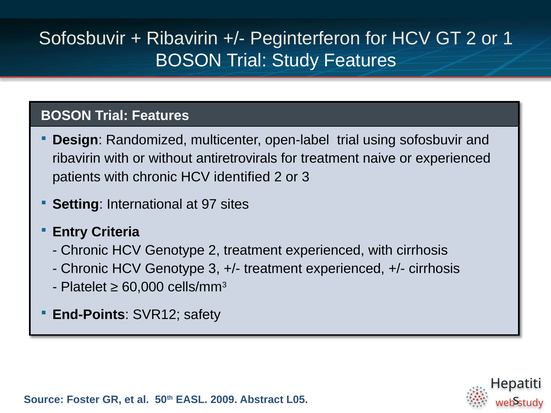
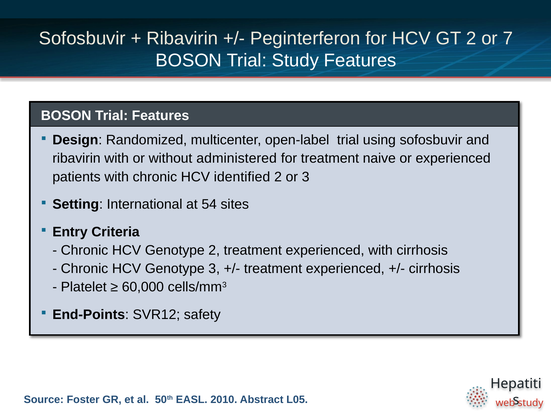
1: 1 -> 7
antiretrovirals: antiretrovirals -> administered
97: 97 -> 54
2009: 2009 -> 2010
